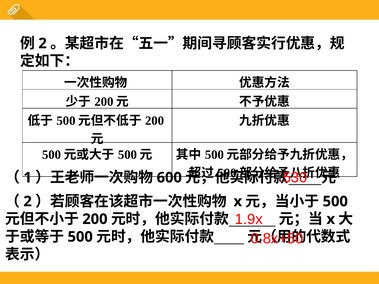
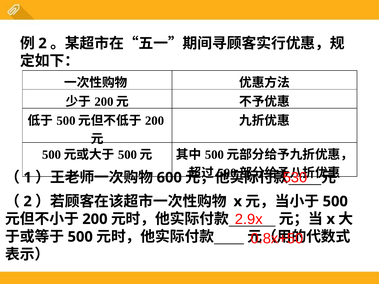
1.9x: 1.9x -> 2.9x
